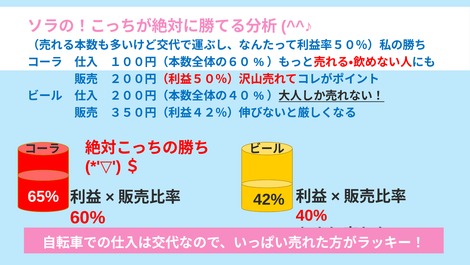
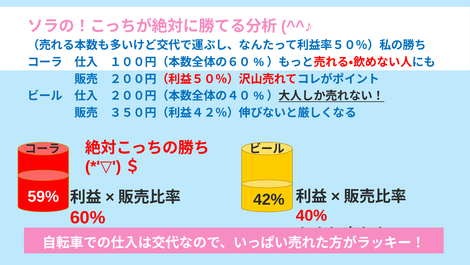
65%: 65% -> 59%
